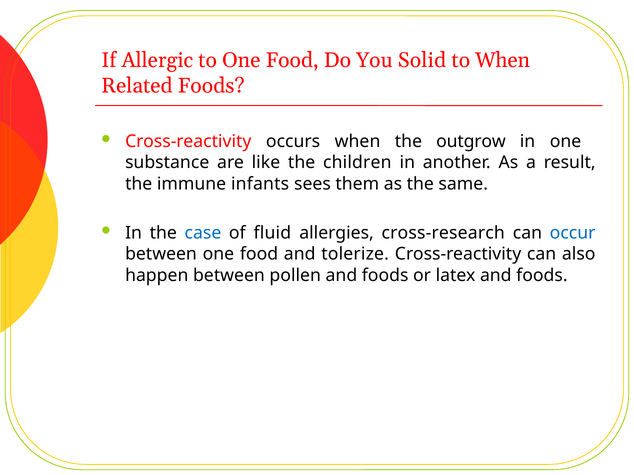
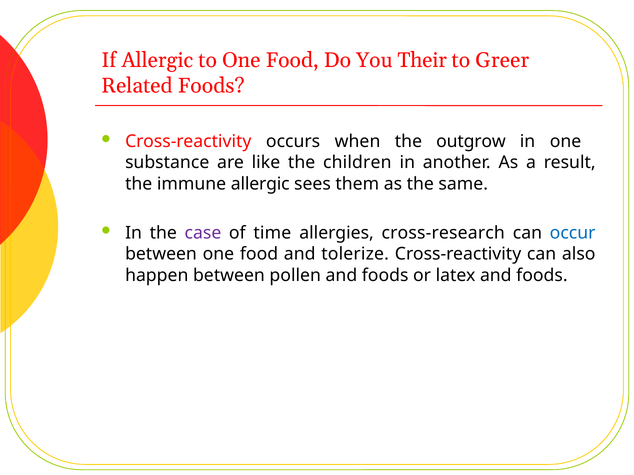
Solid: Solid -> Their
to When: When -> Greer
immune infants: infants -> allergic
case colour: blue -> purple
fluid: fluid -> time
